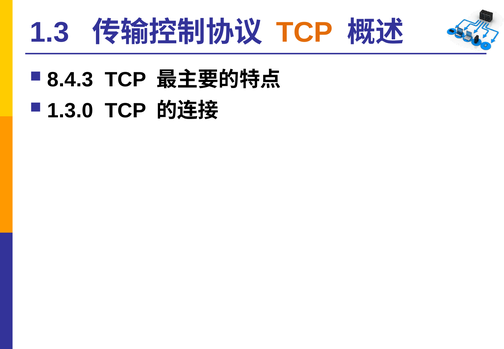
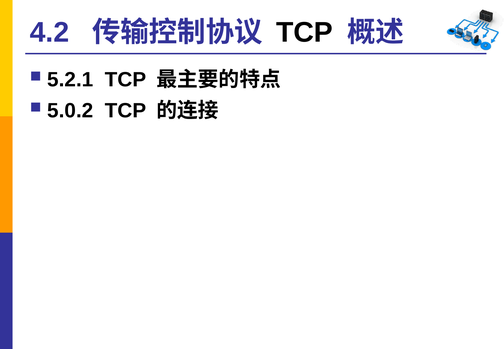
1.3: 1.3 -> 4.2
TCP at (304, 32) colour: orange -> black
8.4.3: 8.4.3 -> 5.2.1
1.3.0: 1.3.0 -> 5.0.2
